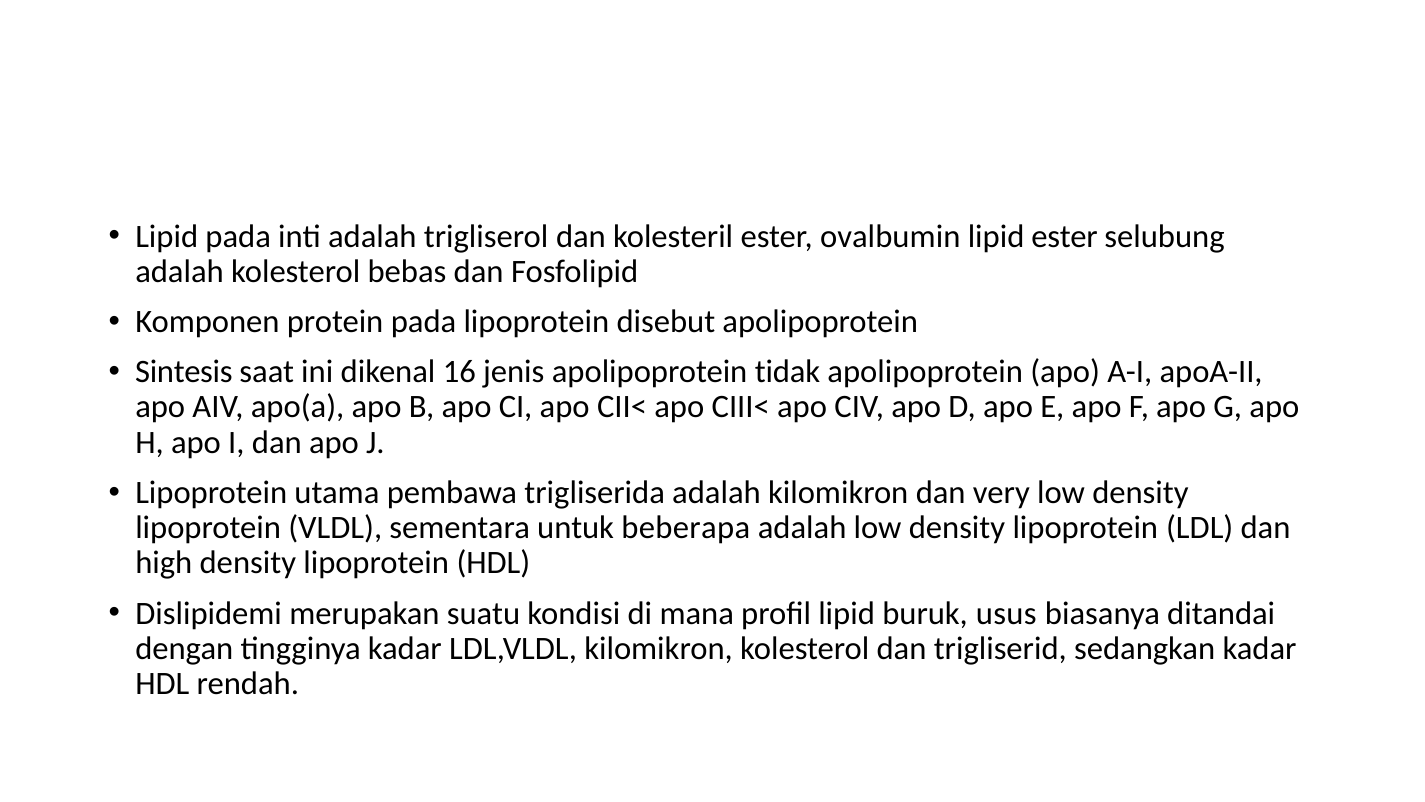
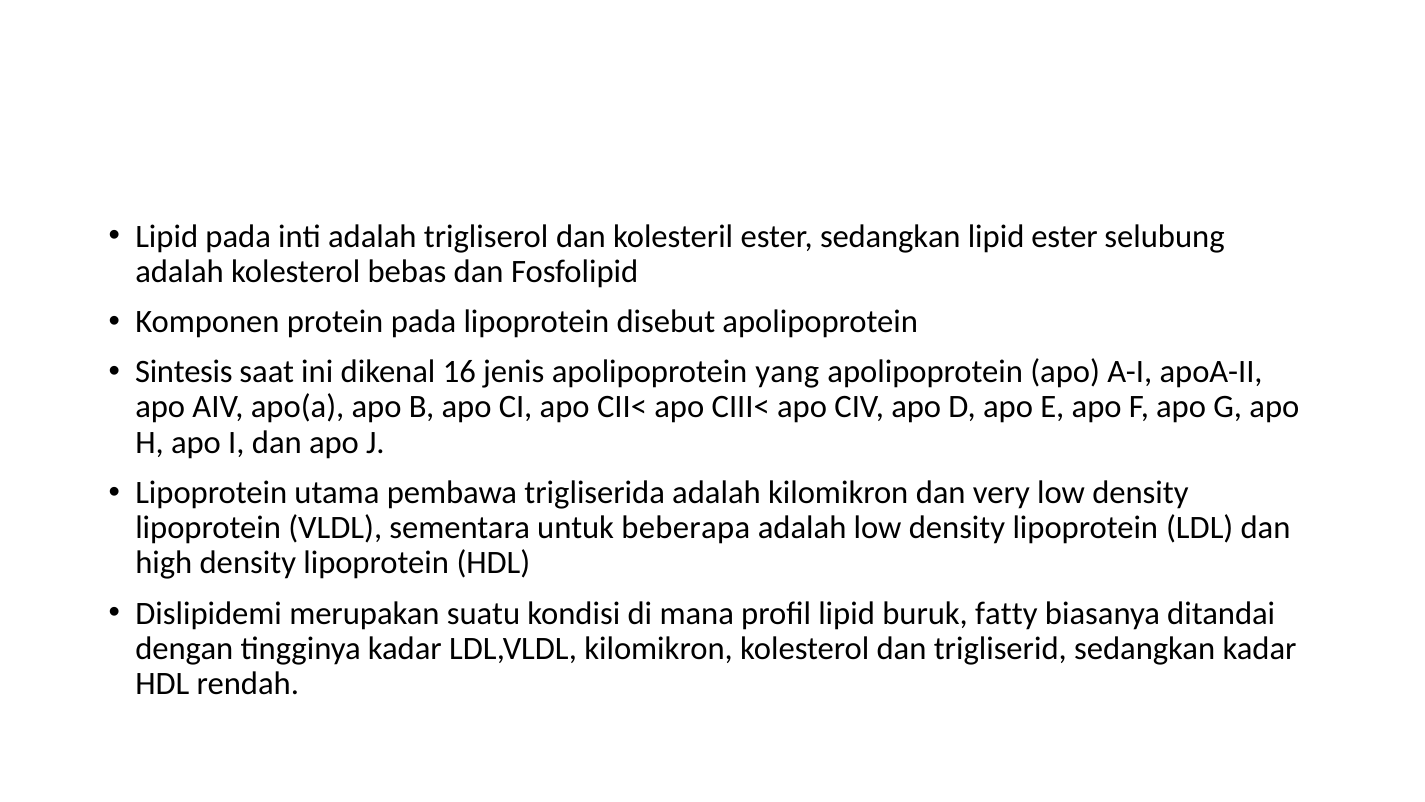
ester ovalbumin: ovalbumin -> sedangkan
tidak: tidak -> yang
usus: usus -> fatty
